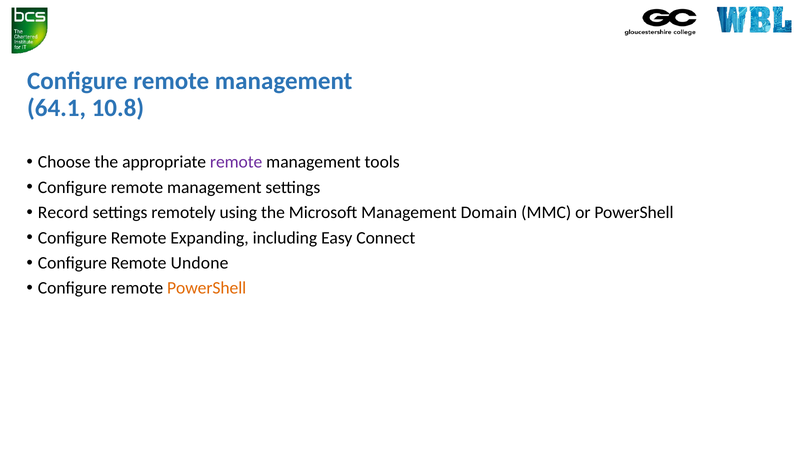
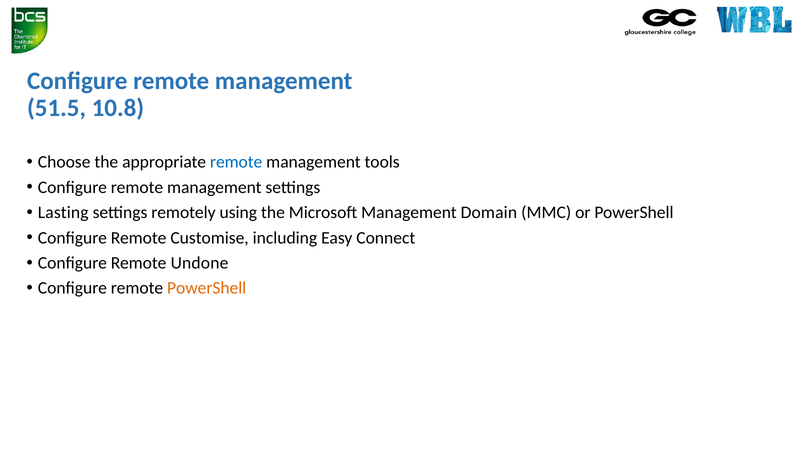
64.1: 64.1 -> 51.5
remote at (236, 162) colour: purple -> blue
Record: Record -> Lasting
Expanding: Expanding -> Customise
